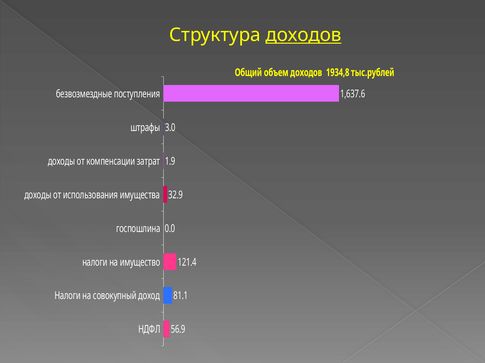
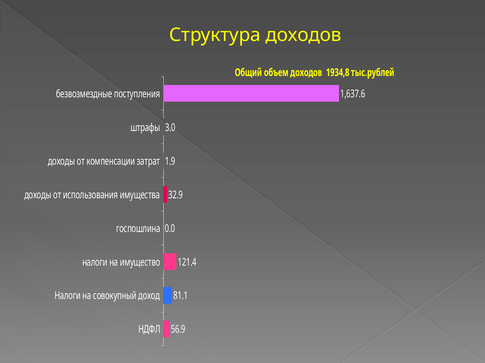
доходов at (304, 35) underline: present -> none
